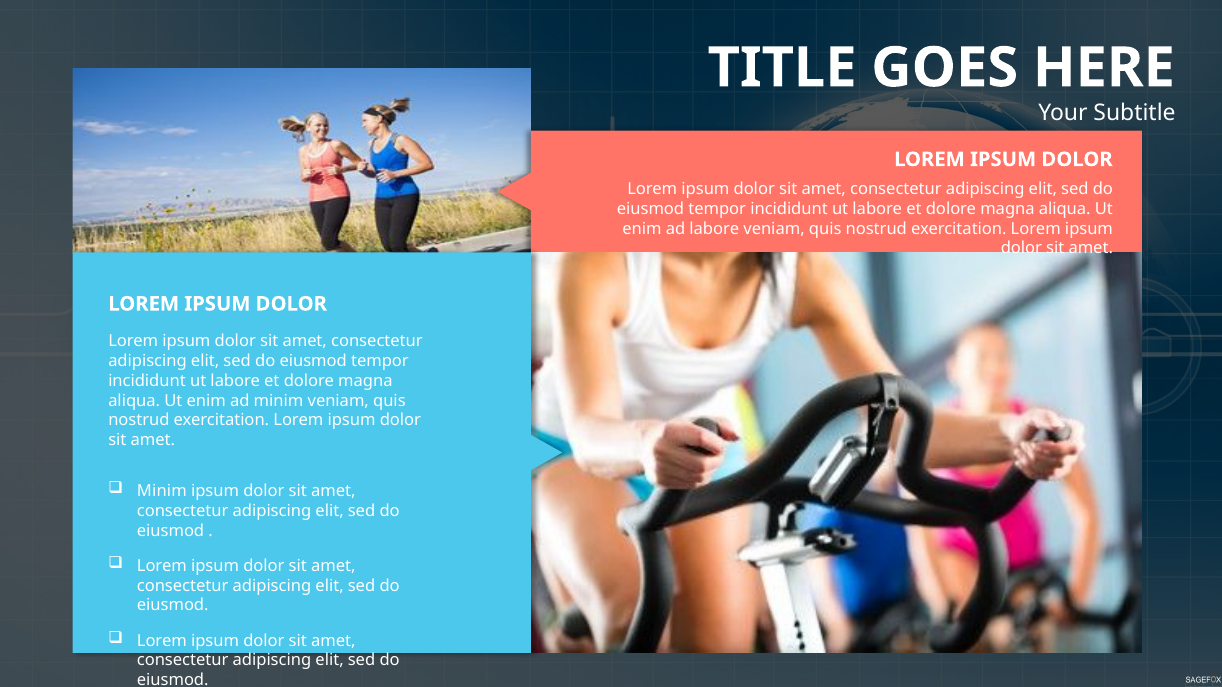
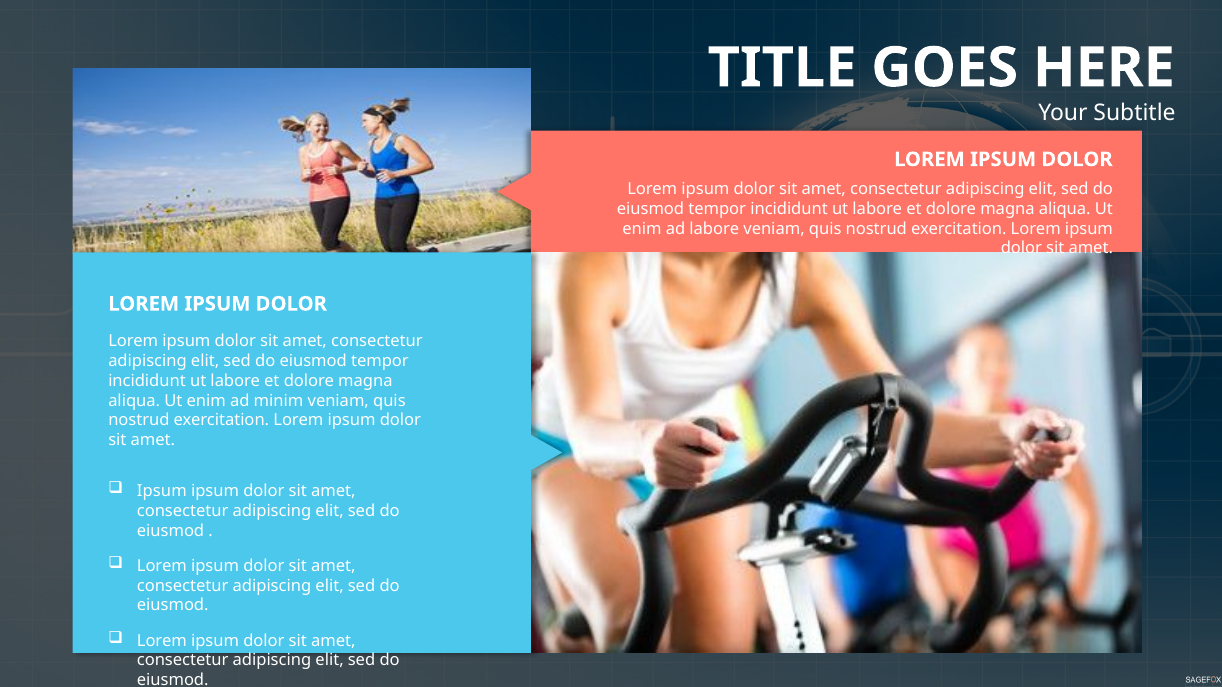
Minim at (162, 491): Minim -> Ipsum
